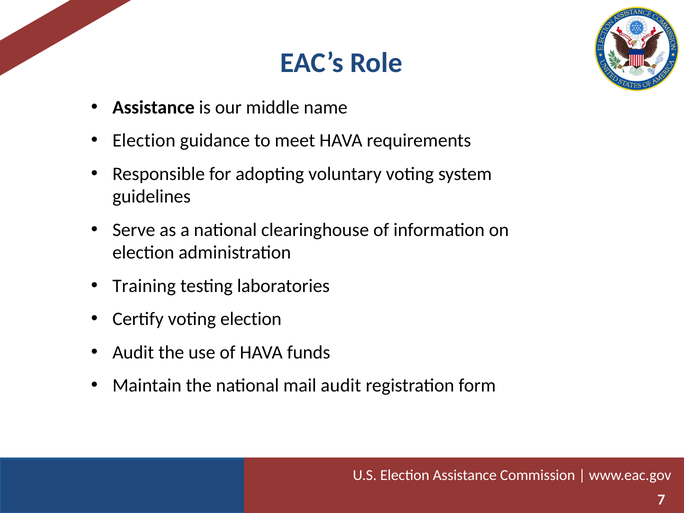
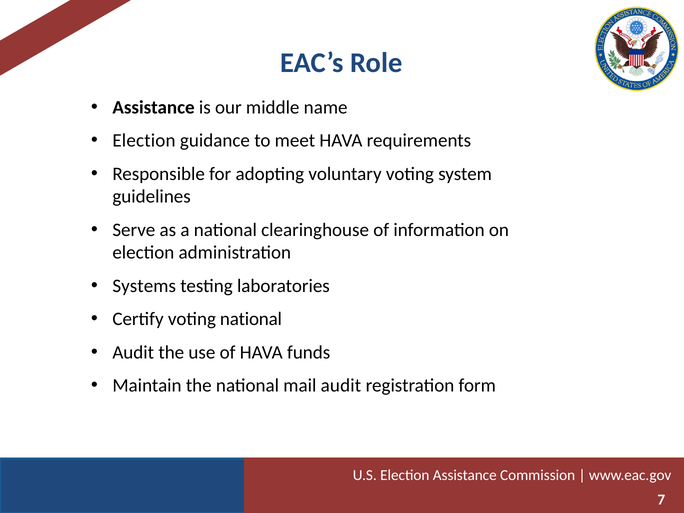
Training: Training -> Systems
voting election: election -> national
